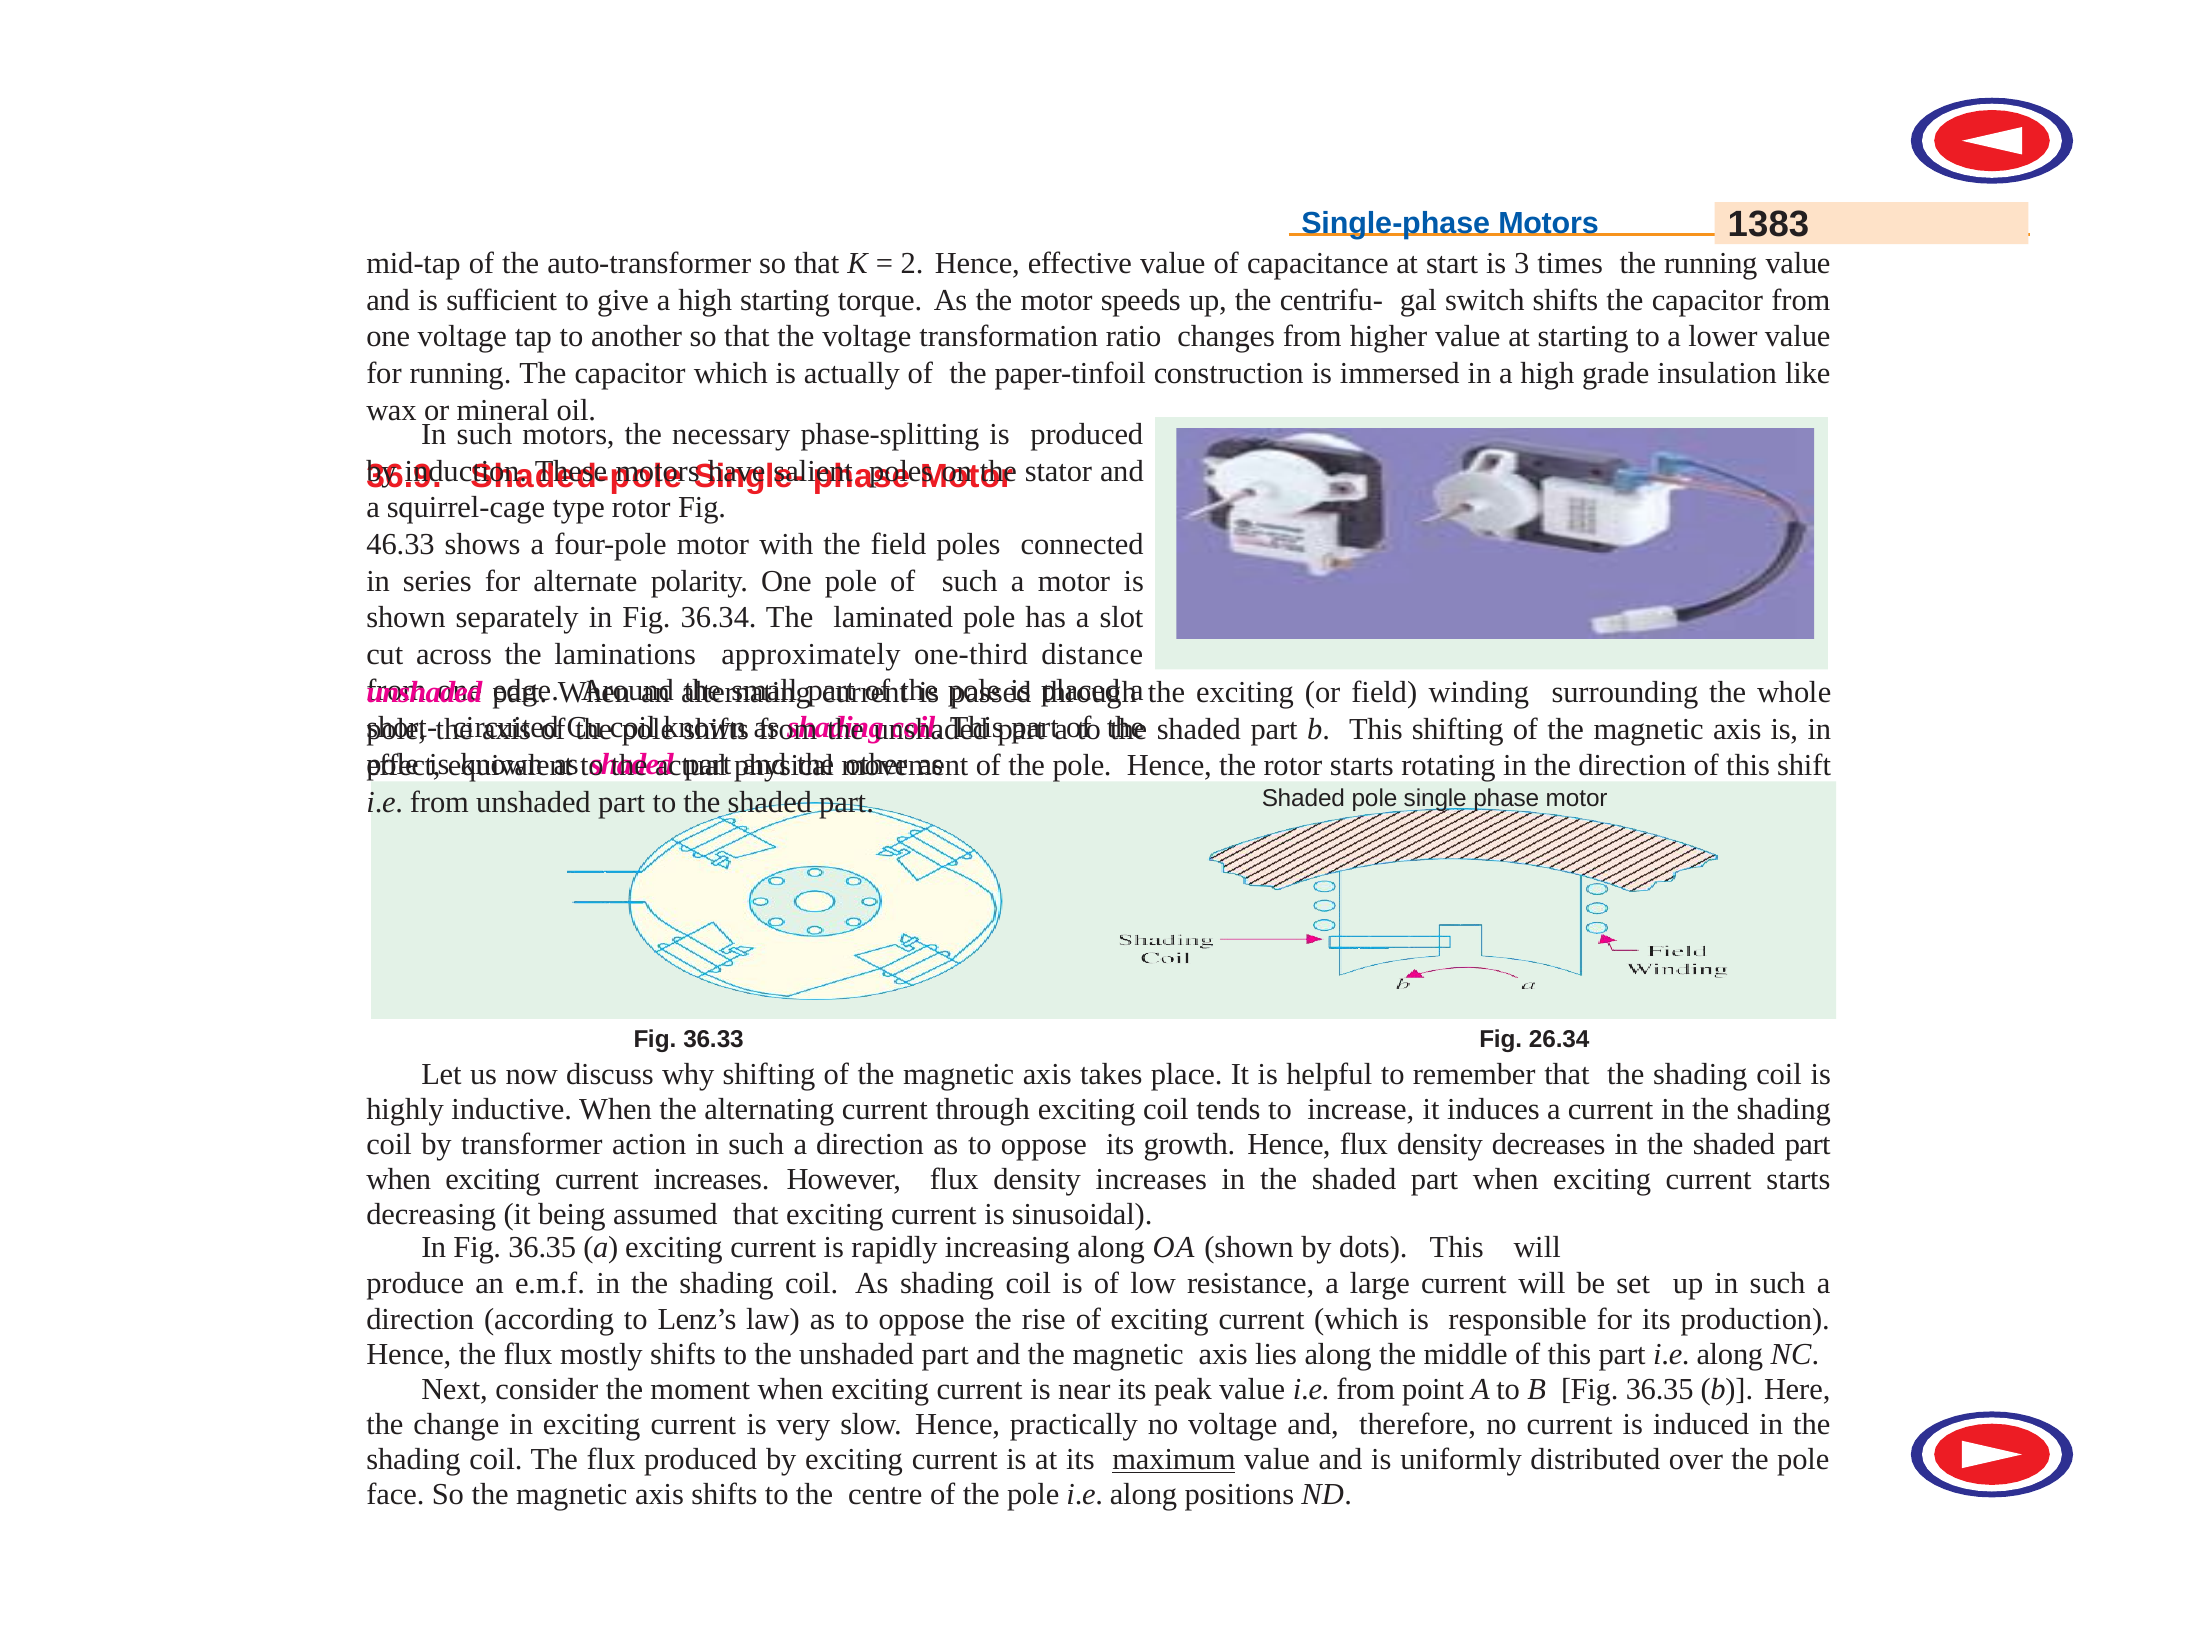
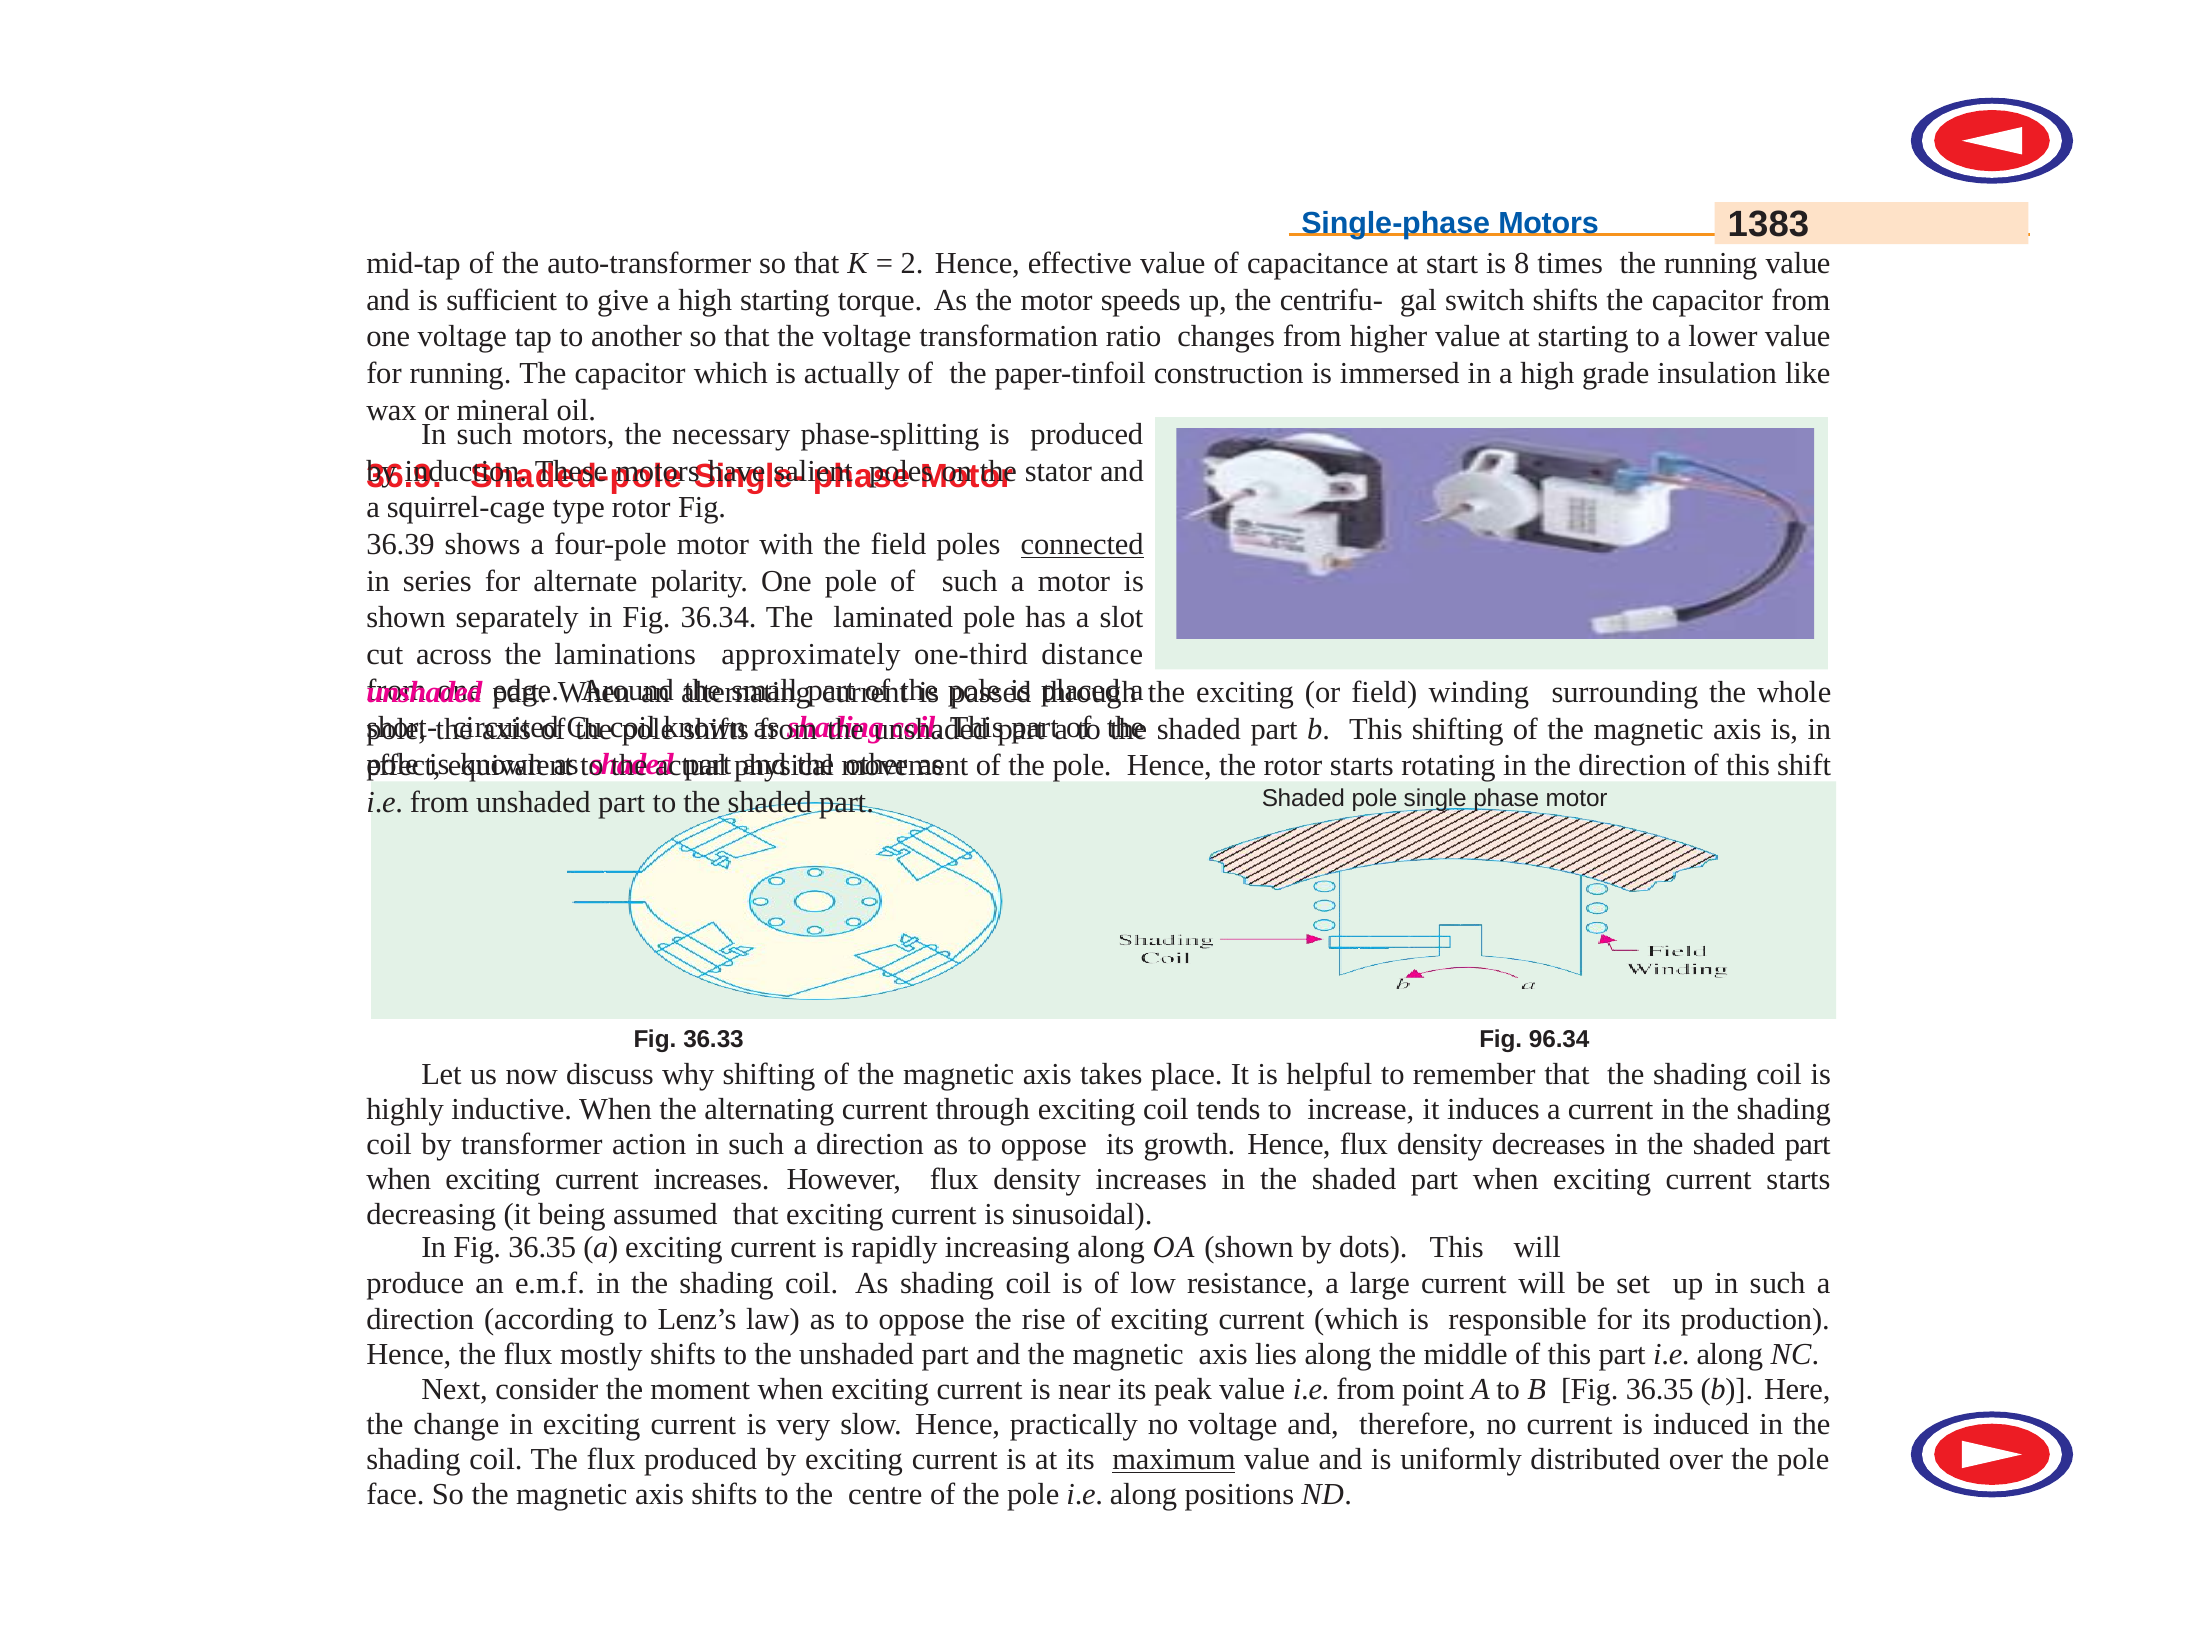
3: 3 -> 8
46.33: 46.33 -> 36.39
connected underline: none -> present
26.34: 26.34 -> 96.34
